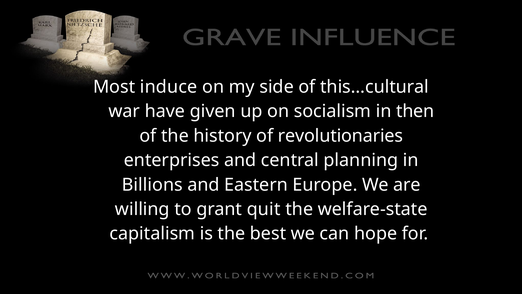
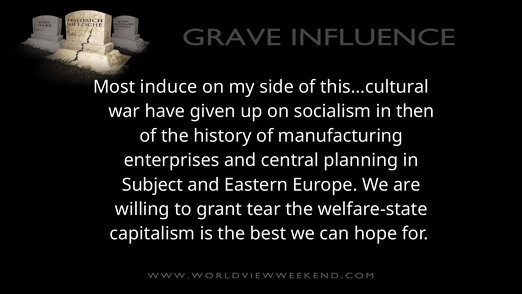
revolutionaries: revolutionaries -> manufacturing
Billions: Billions -> Subject
quit: quit -> tear
